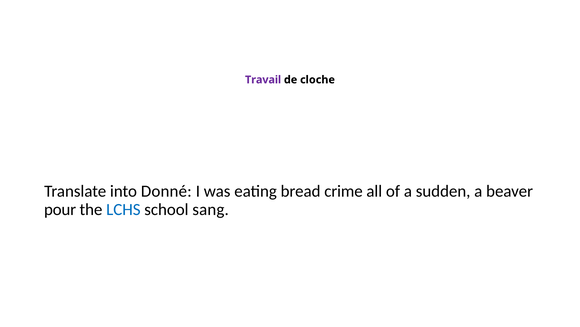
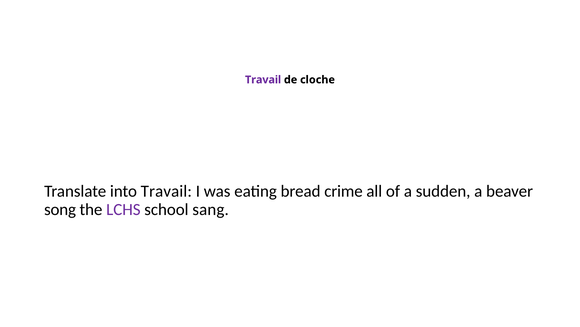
into Donné: Donné -> Travail
pour: pour -> song
LCHS colour: blue -> purple
